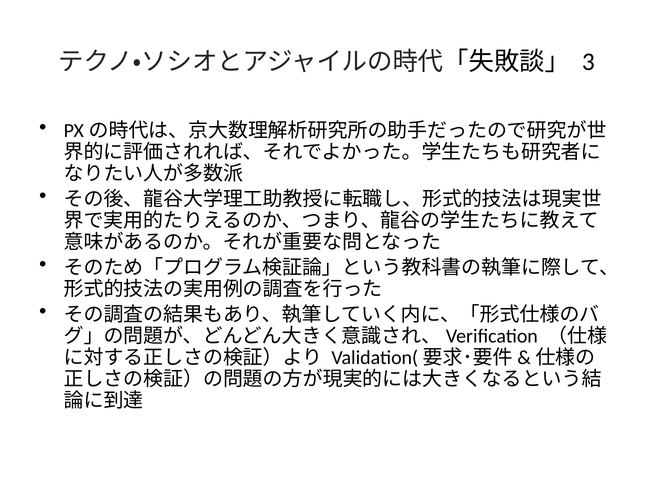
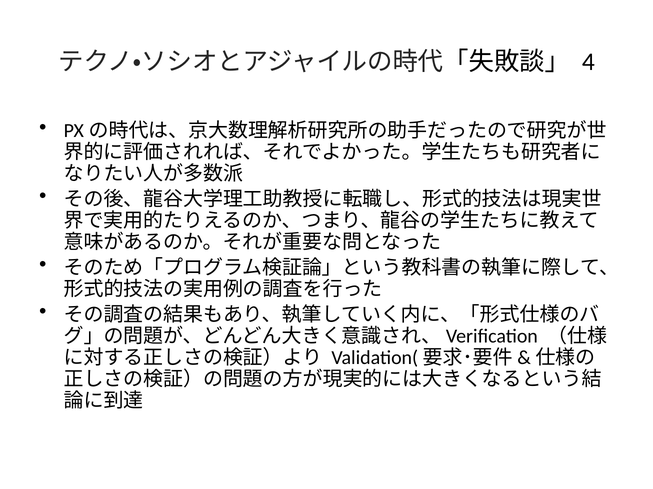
3: 3 -> 4
